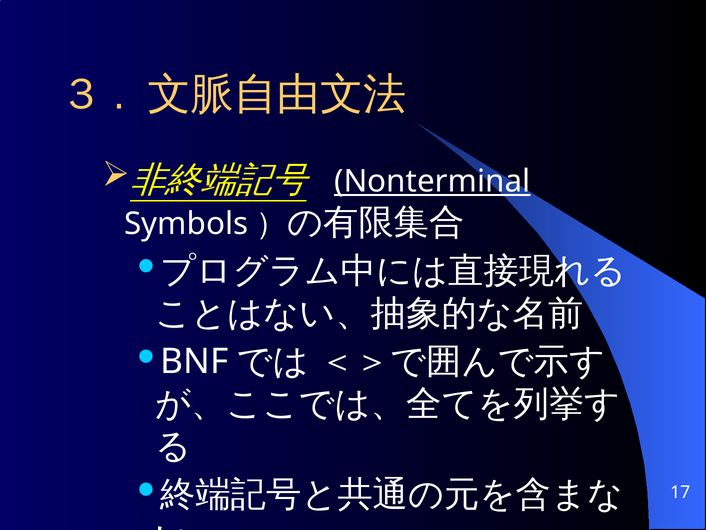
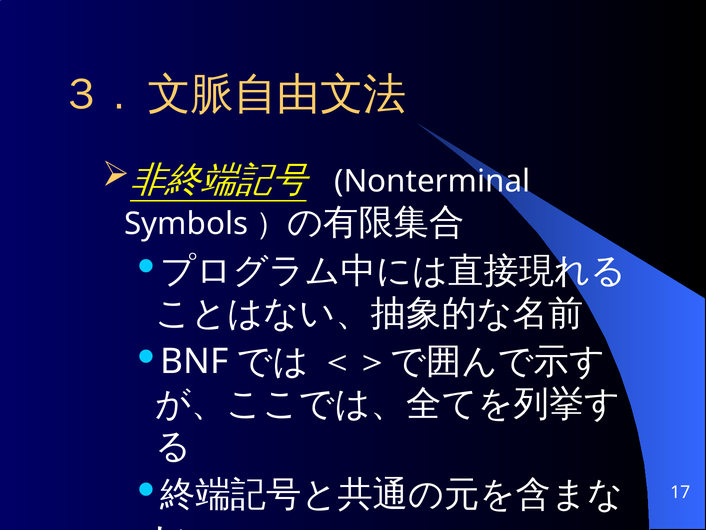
Nonterminal underline: present -> none
